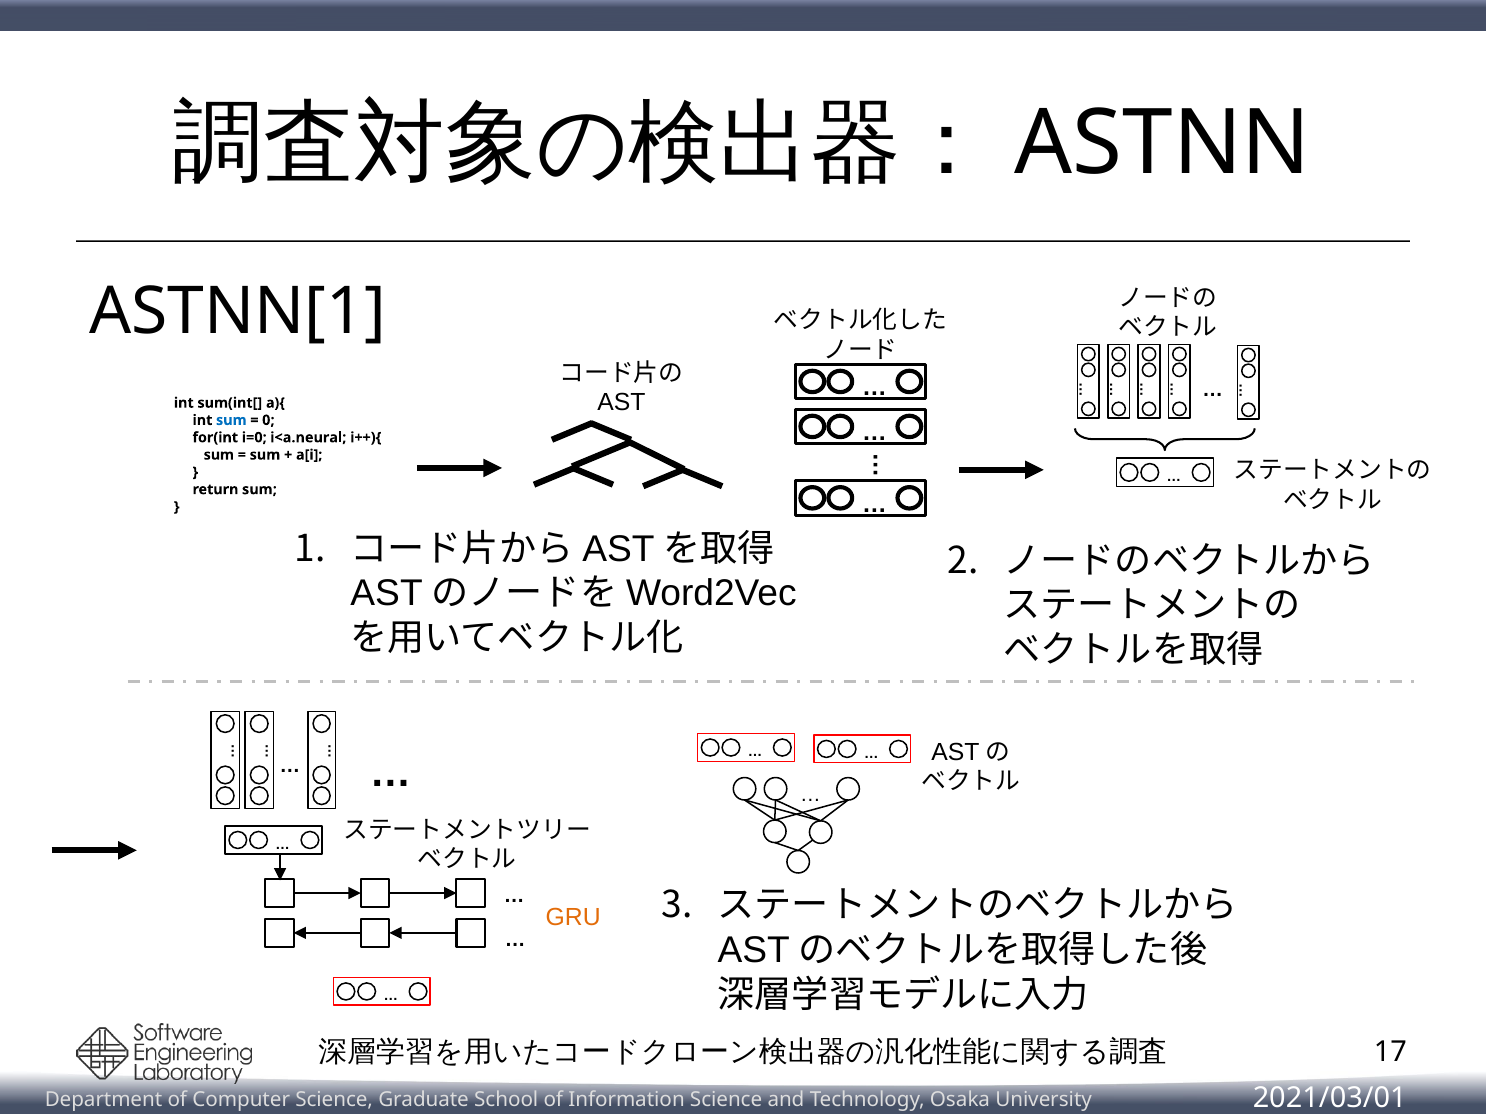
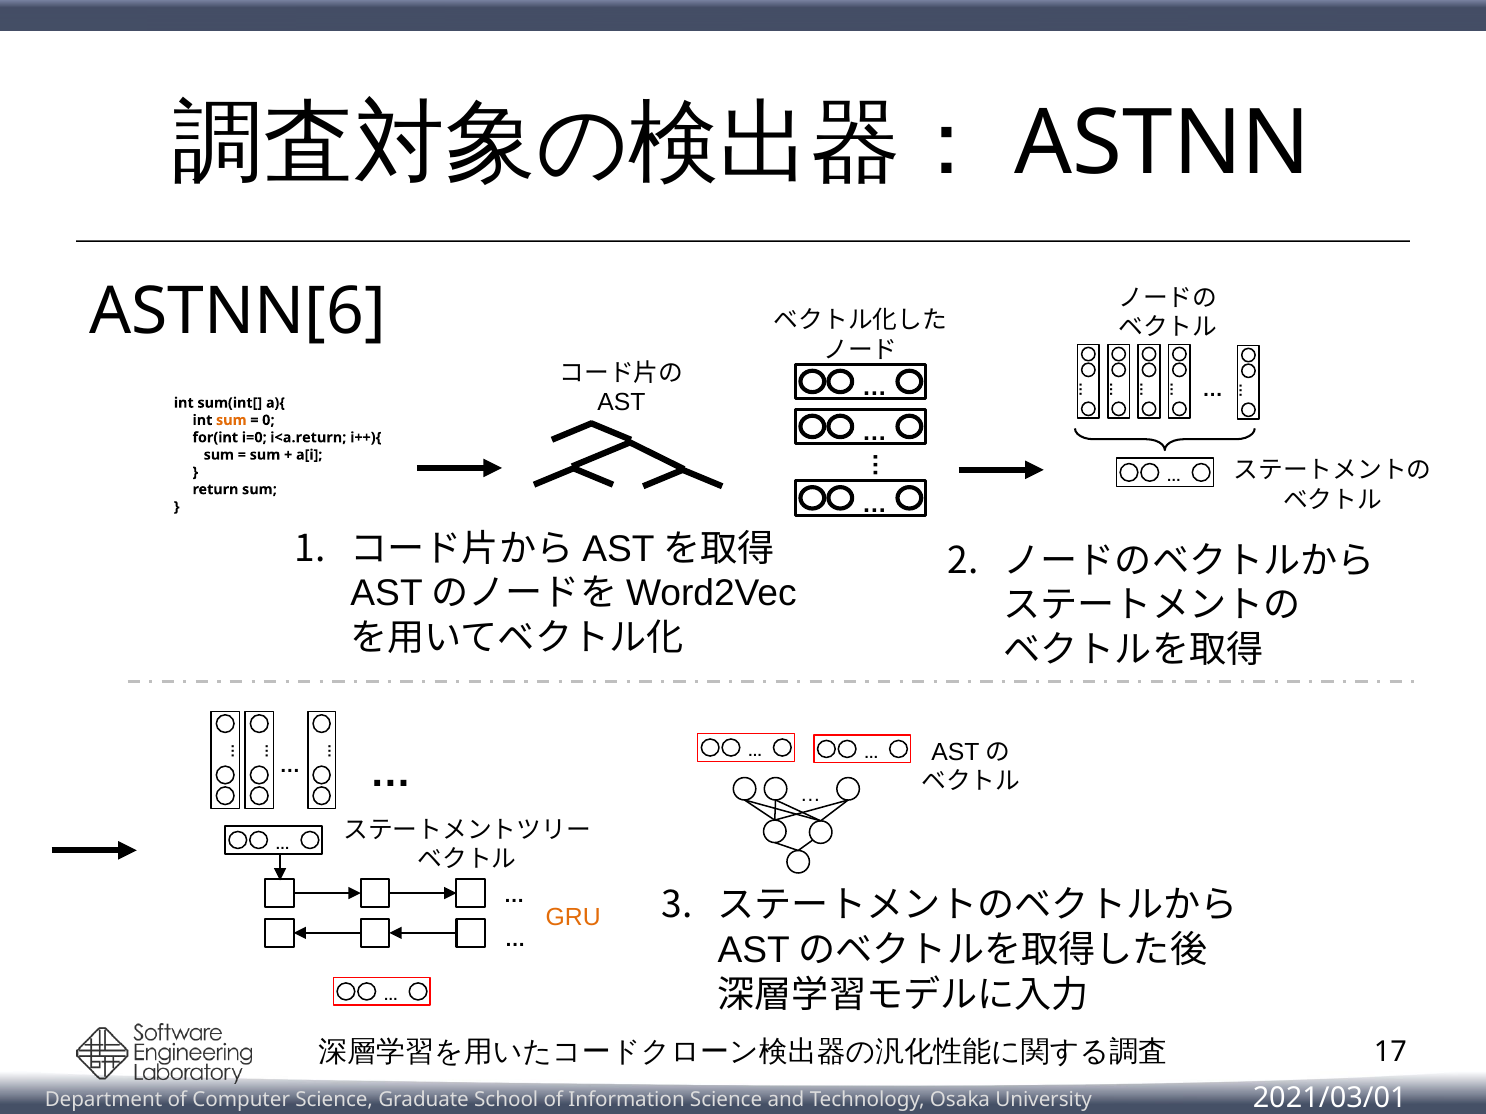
ASTNN[1: ASTNN[1 -> ASTNN[6
sum at (231, 420) colour: blue -> orange
i<a.neural: i<a.neural -> i<a.return
